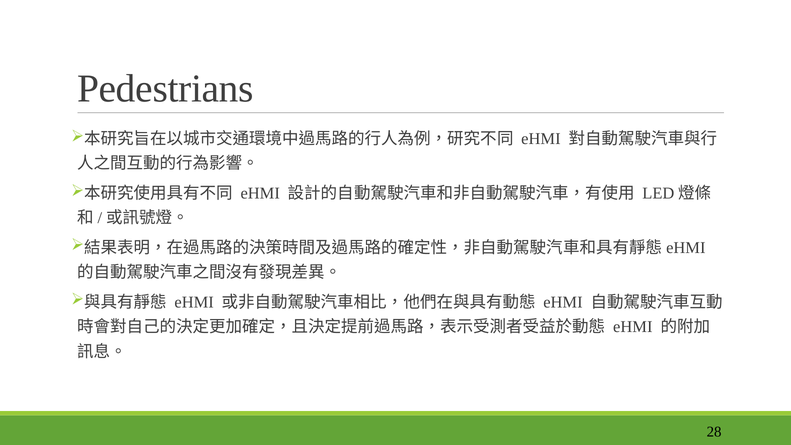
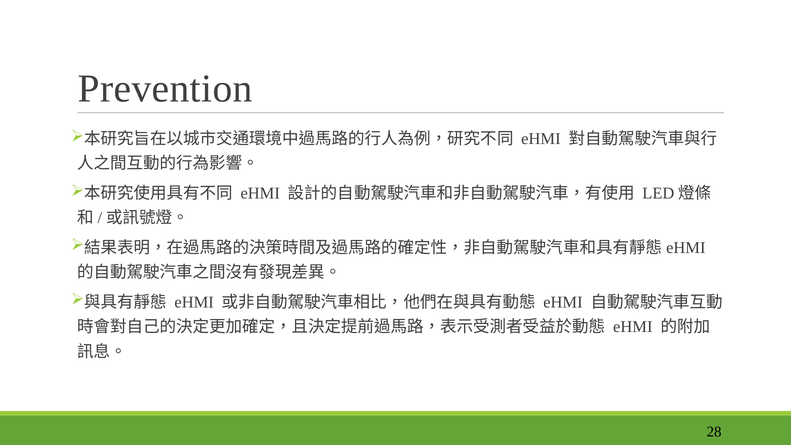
Pedestrians: Pedestrians -> Prevention
